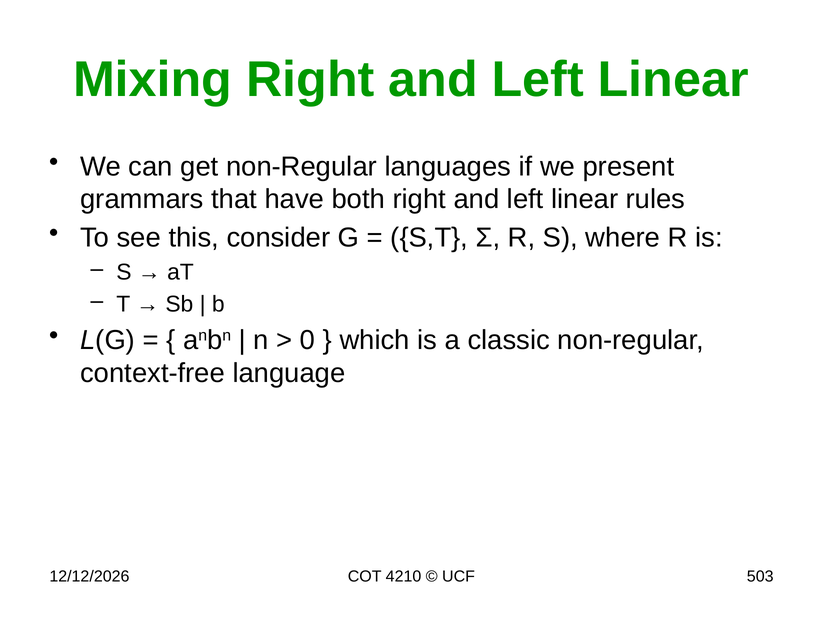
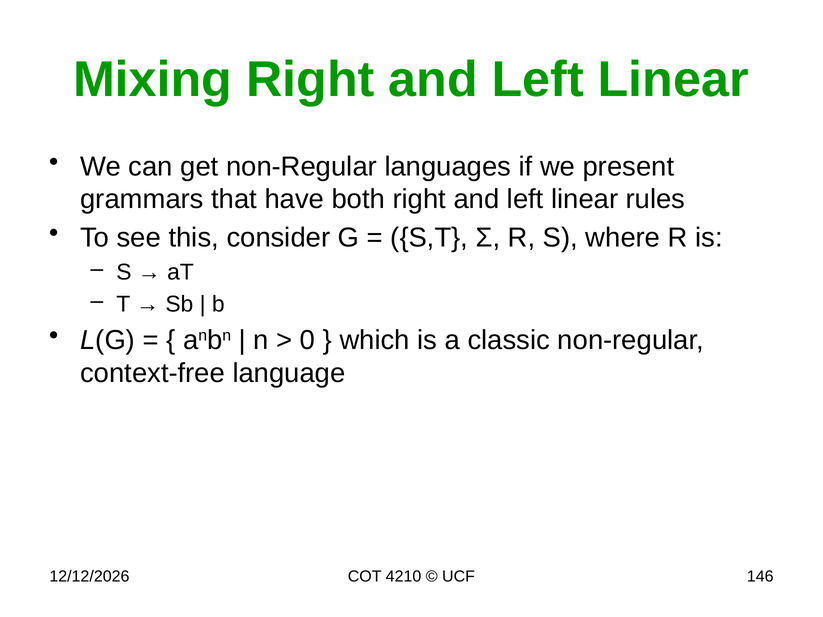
503: 503 -> 146
